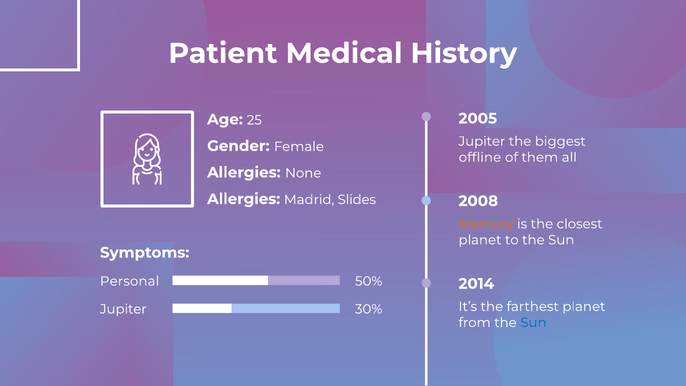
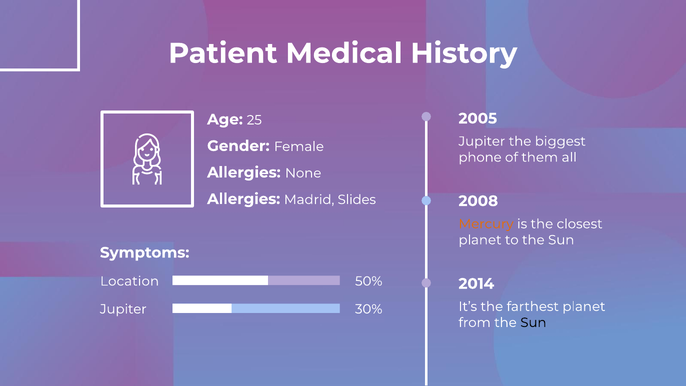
offline: offline -> phone
Personal: Personal -> Location
Sun at (533, 323) colour: blue -> black
